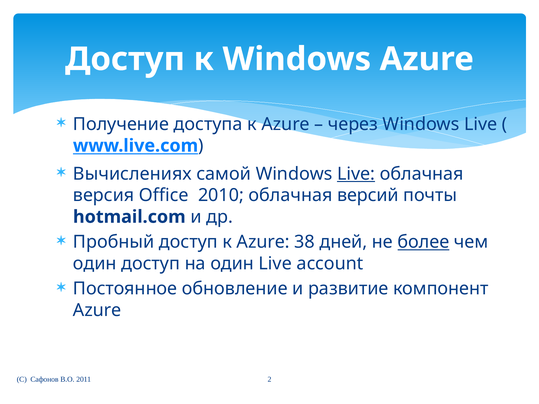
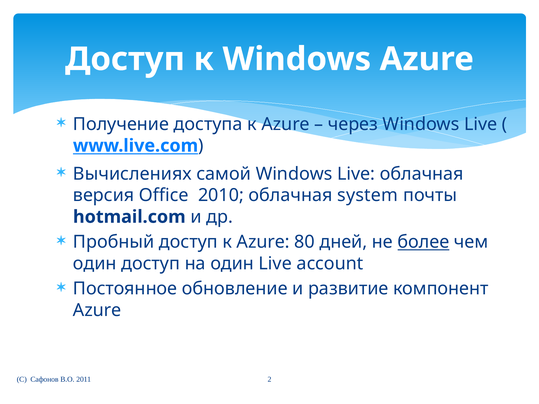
Live at (356, 174) underline: present -> none
версий: версий -> system
38: 38 -> 80
